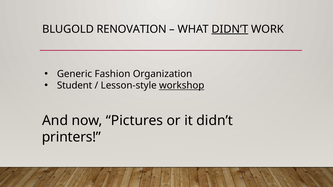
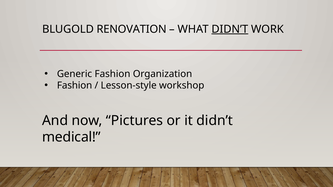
Student at (75, 86): Student -> Fashion
workshop underline: present -> none
printers: printers -> medical
